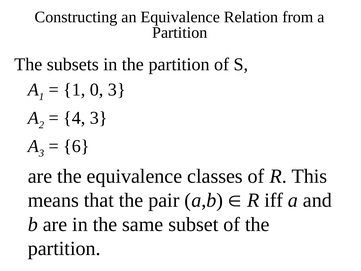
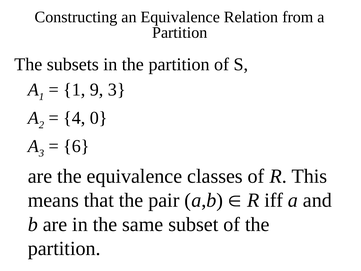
0: 0 -> 9
4 3: 3 -> 0
